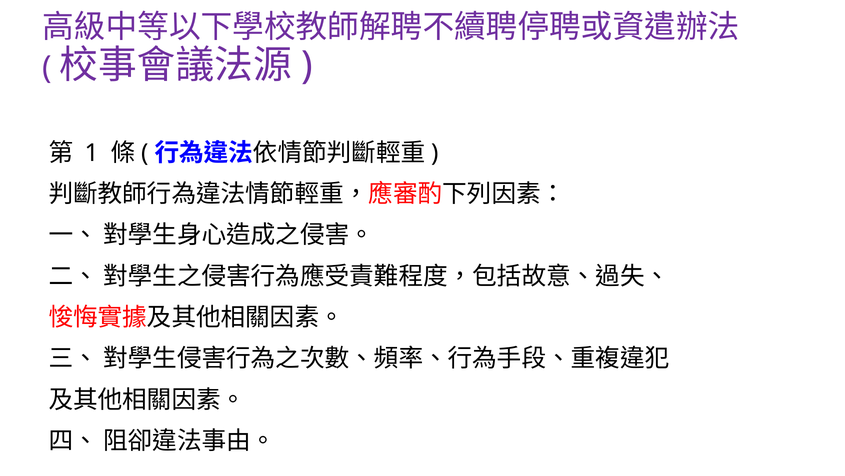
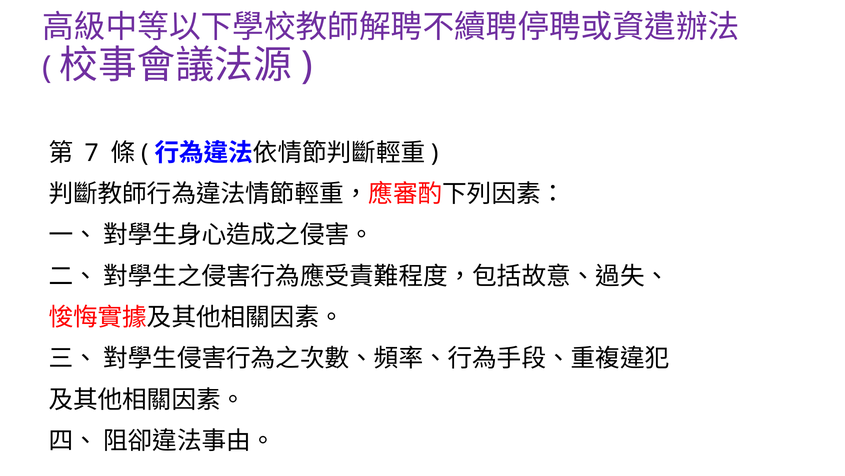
1: 1 -> 7
